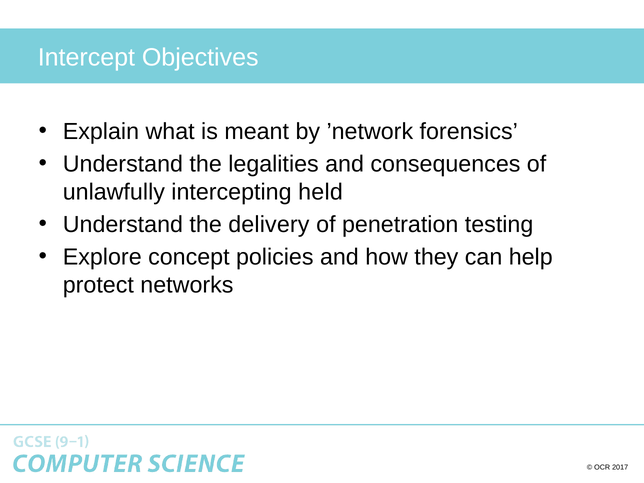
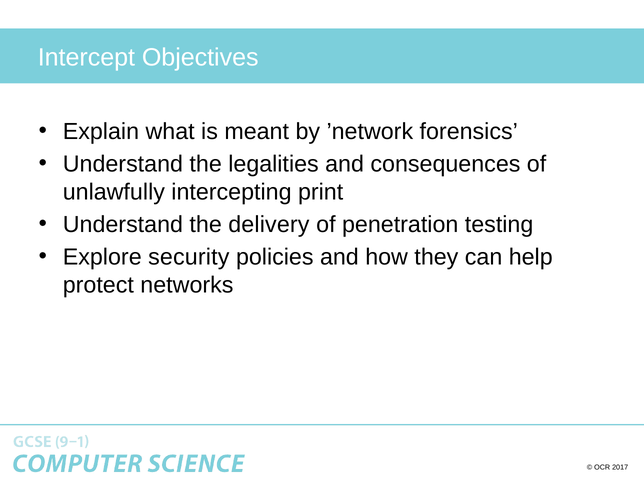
held: held -> print
concept: concept -> security
